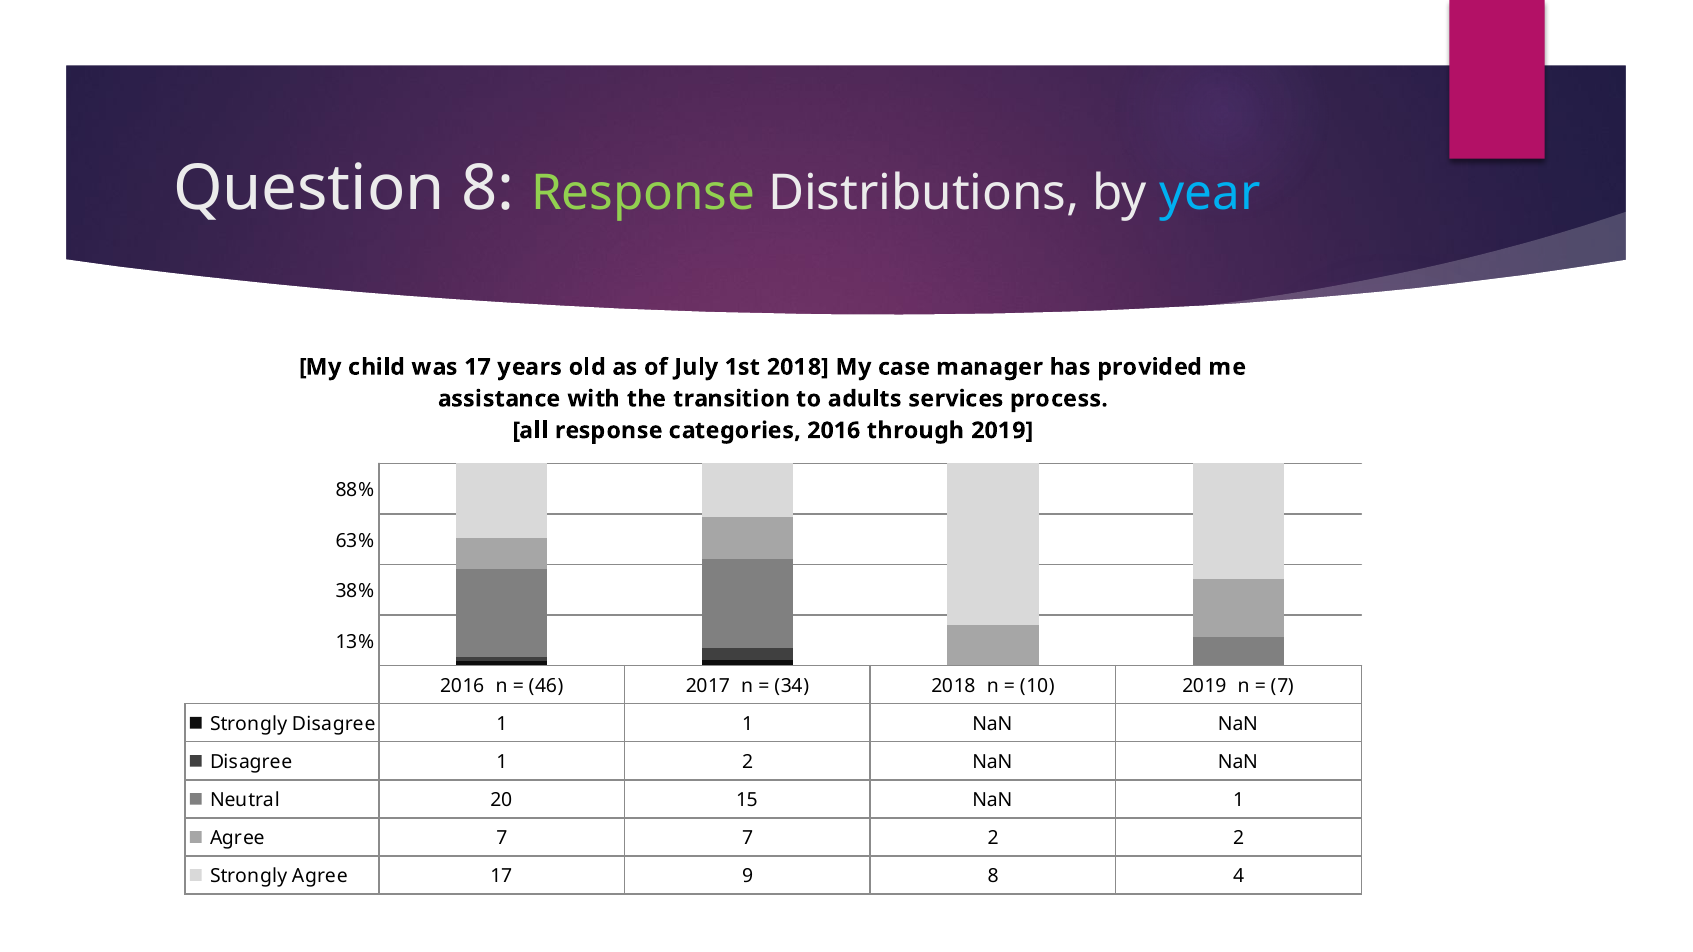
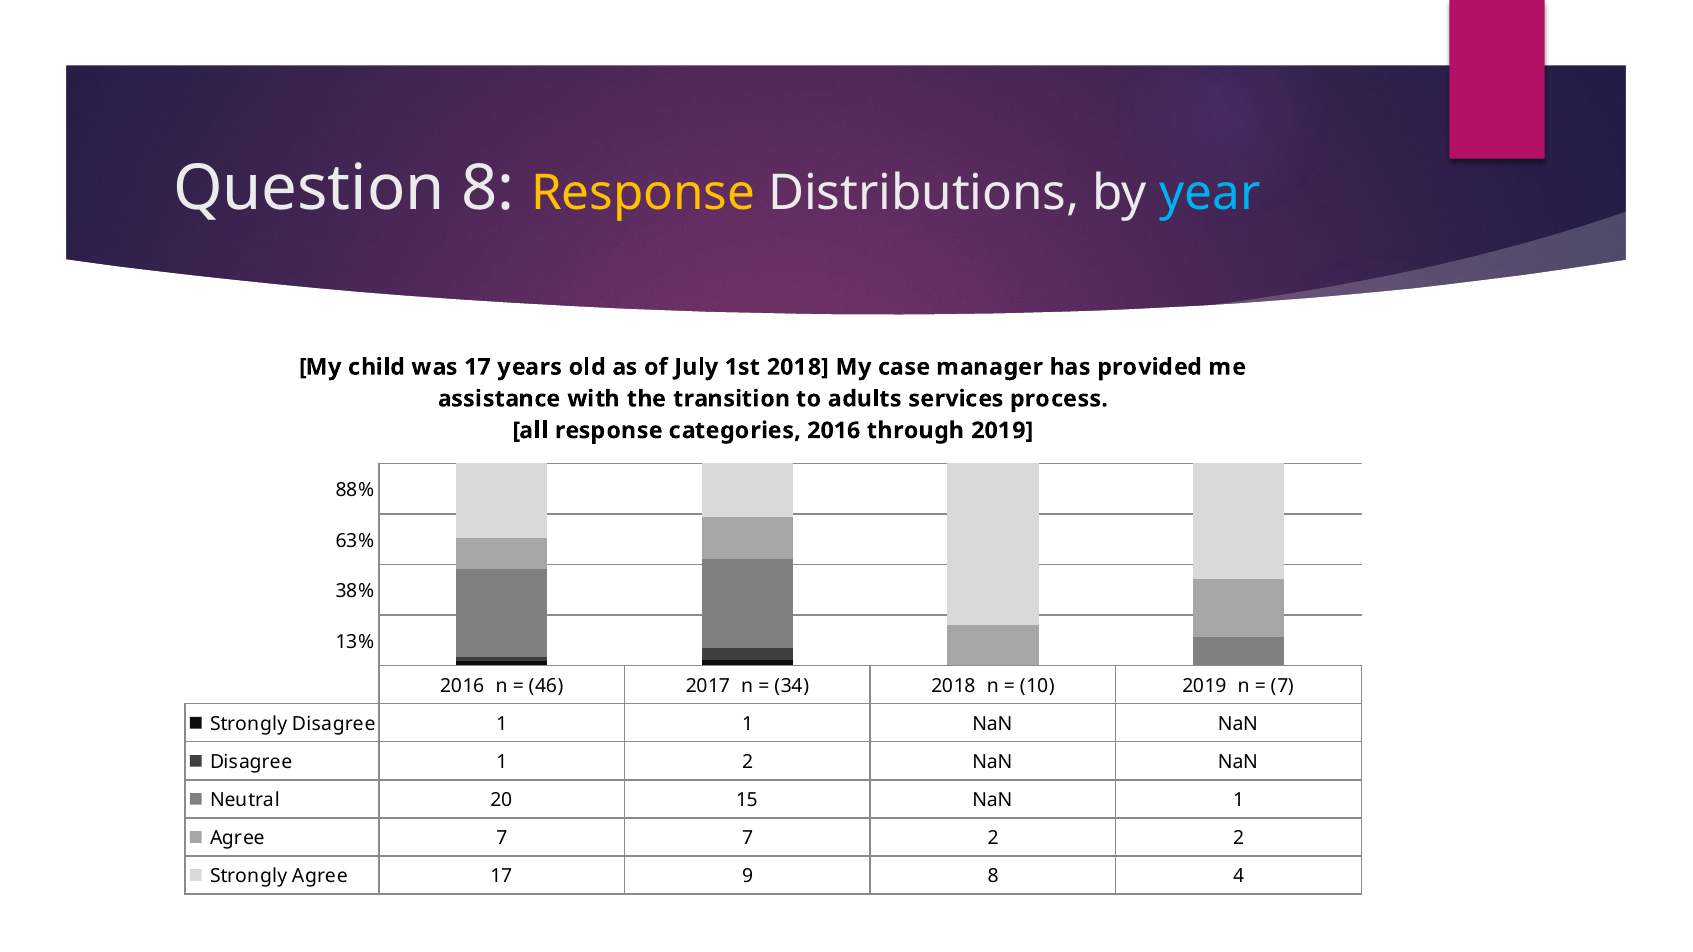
Response at (643, 193) colour: light green -> yellow
